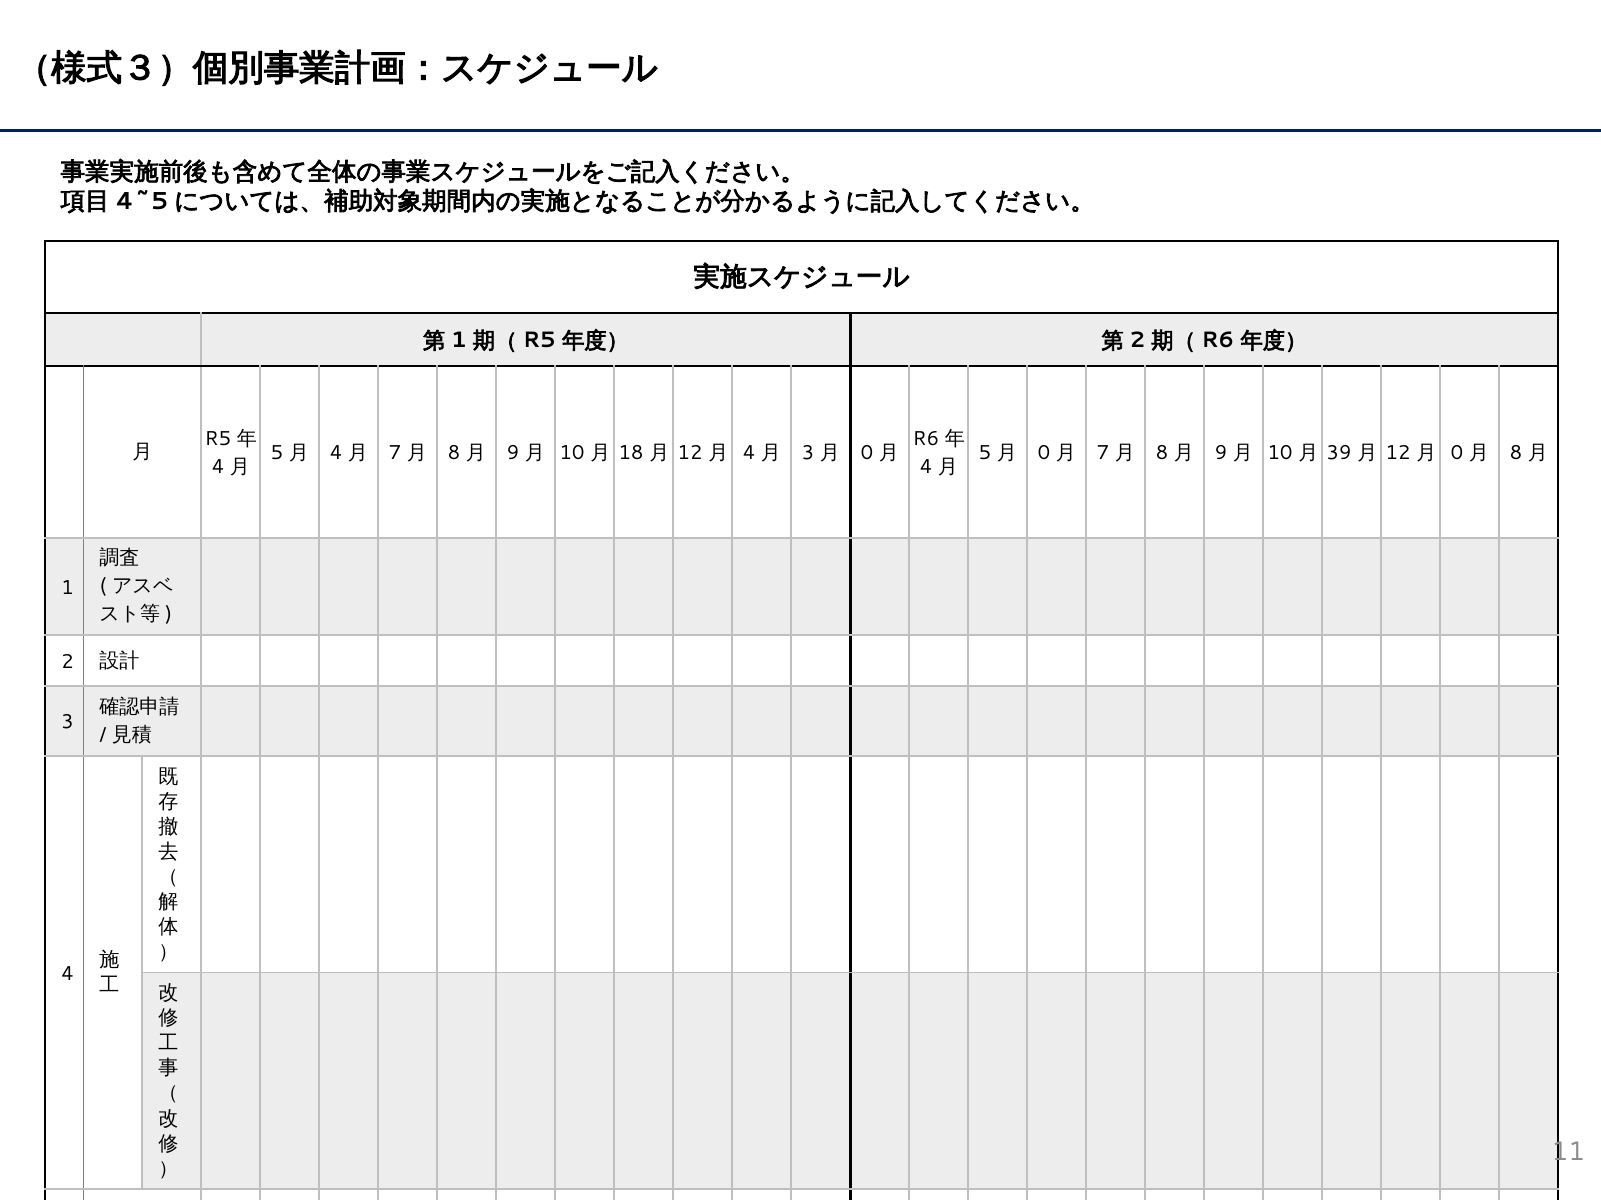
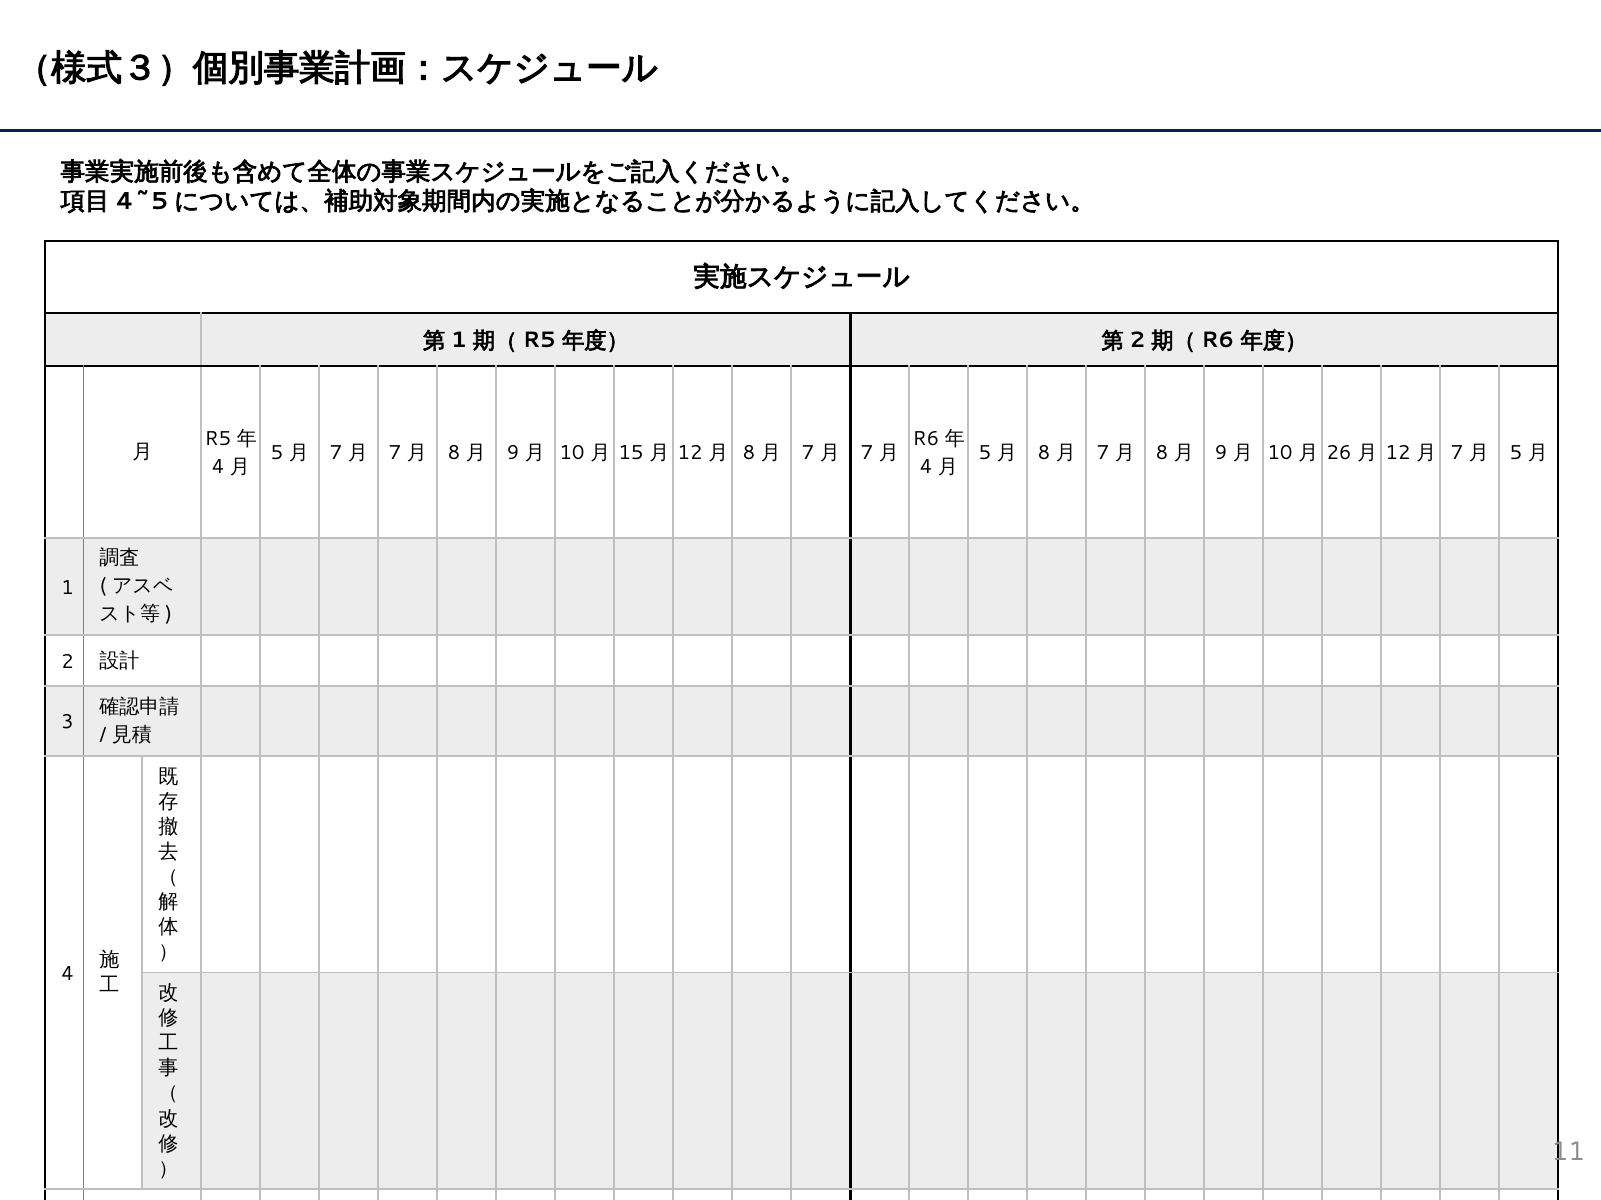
4 at (336, 453): 4 -> 7
18: 18 -> 15
4 at (749, 453): 4 -> 8
3 at (808, 453): 3 -> 7
0 at (867, 453): 0 -> 7
0 at (1044, 453): 0 -> 8
39: 39 -> 26
0 at (1457, 453): 0 -> 7
8 at (1516, 453): 8 -> 5
